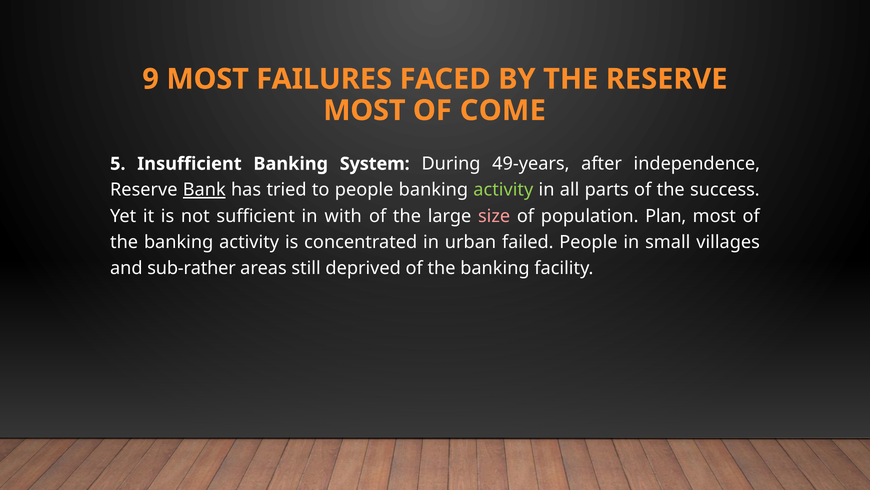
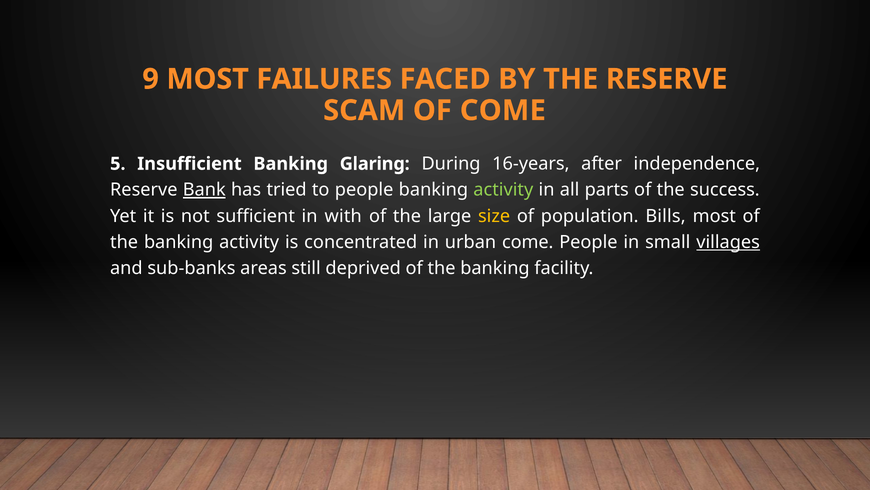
MOST at (364, 110): MOST -> SCAM
System: System -> Glaring
49-years: 49-years -> 16-years
size colour: pink -> yellow
Plan: Plan -> Bills
urban failed: failed -> come
villages underline: none -> present
sub-rather: sub-rather -> sub-banks
